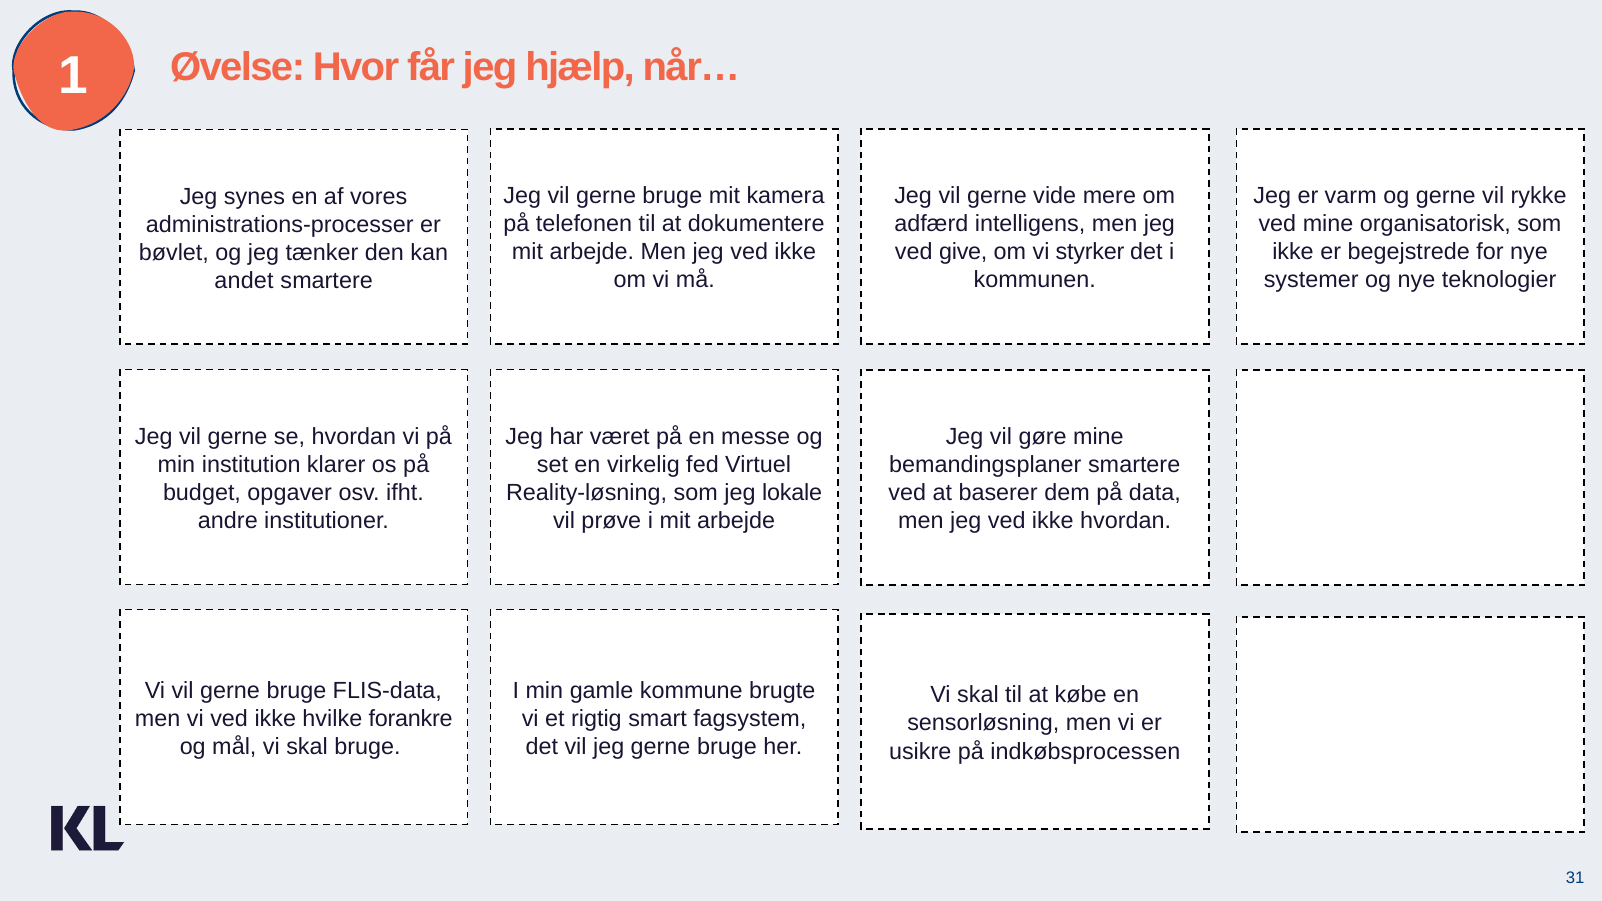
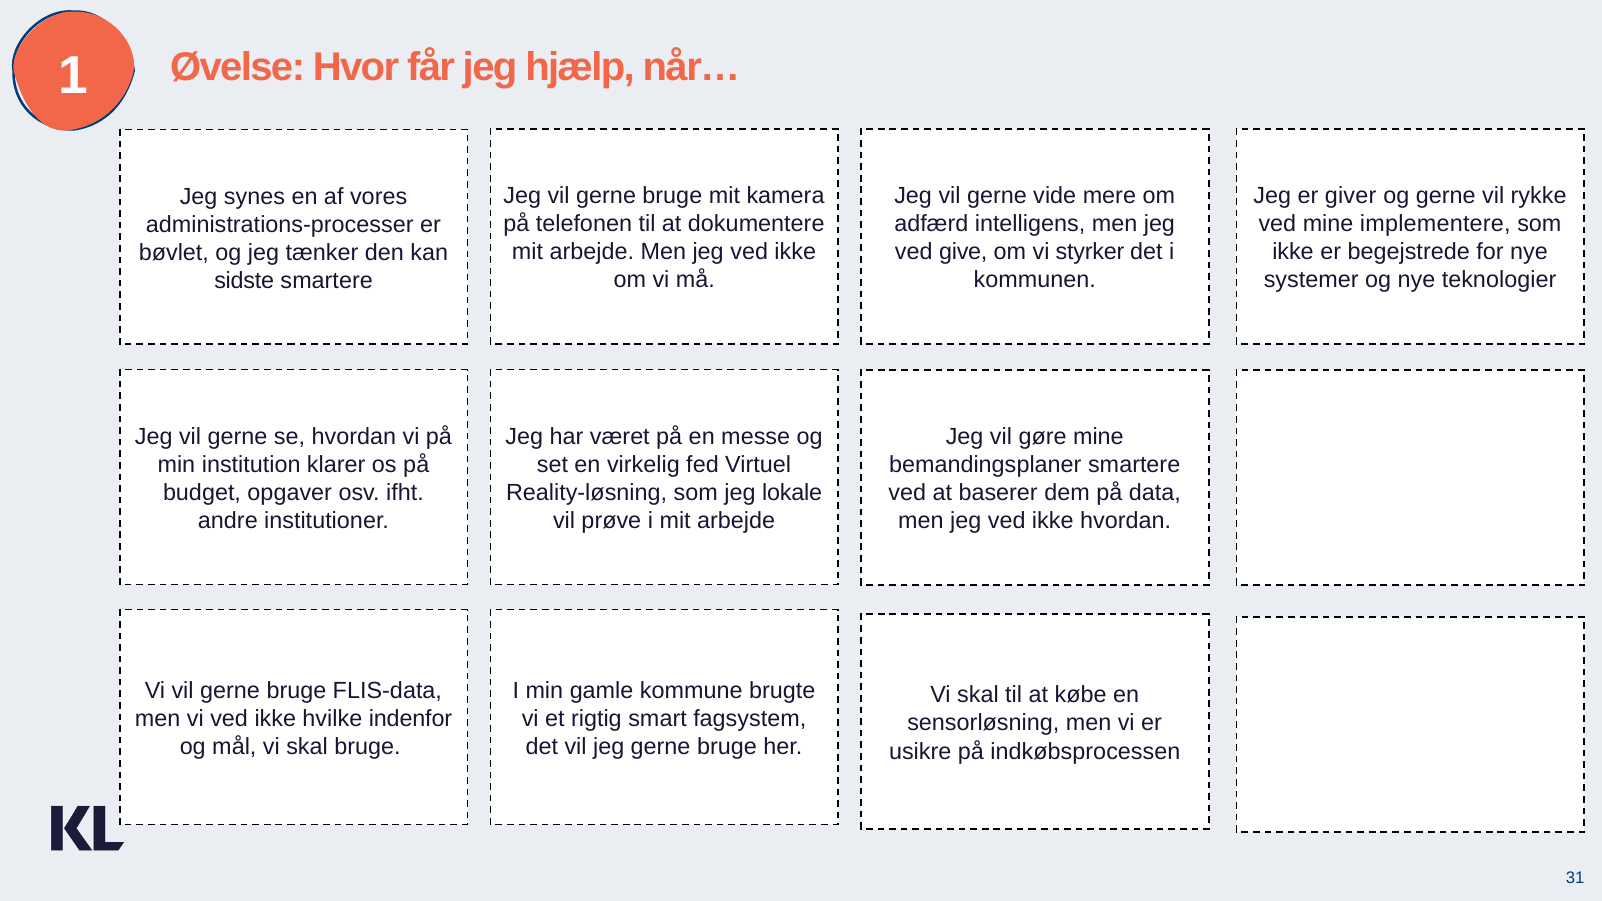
varm: varm -> giver
organisatorisk: organisatorisk -> implementere
andet: andet -> sidste
forankre: forankre -> indenfor
